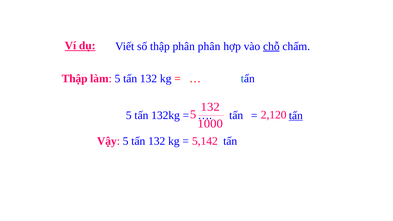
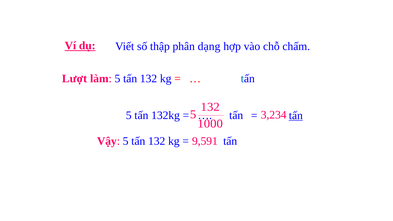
phân phân: phân -> dạng
chỗ underline: present -> none
Thập at (75, 79): Thập -> Lượt
2,120: 2,120 -> 3,234
5,142: 5,142 -> 9,591
